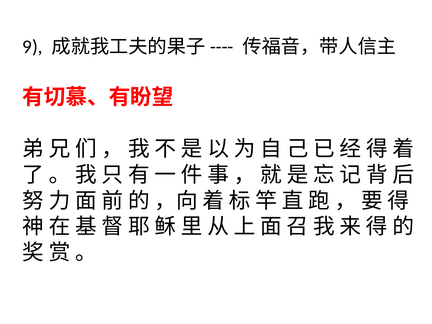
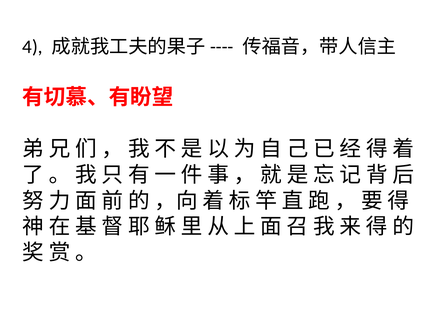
9: 9 -> 4
